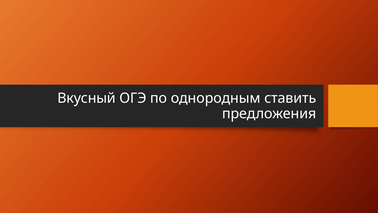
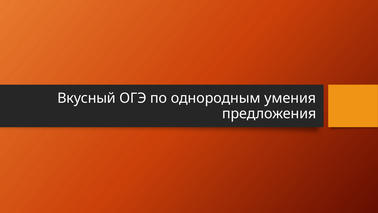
ставить: ставить -> умения
